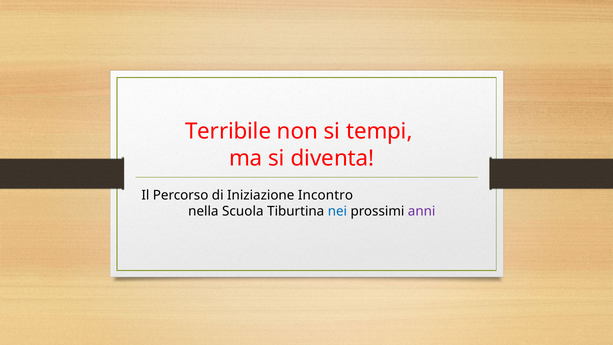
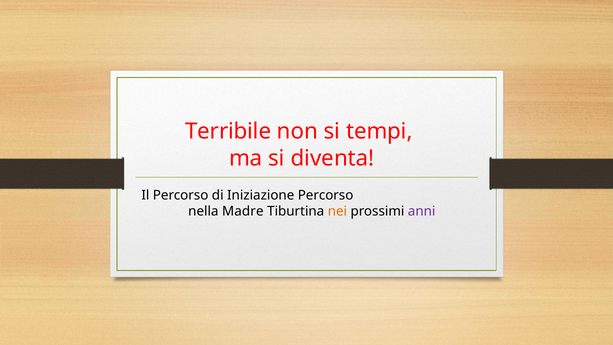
Iniziazione Incontro: Incontro -> Percorso
Scuola: Scuola -> Madre
nei colour: blue -> orange
